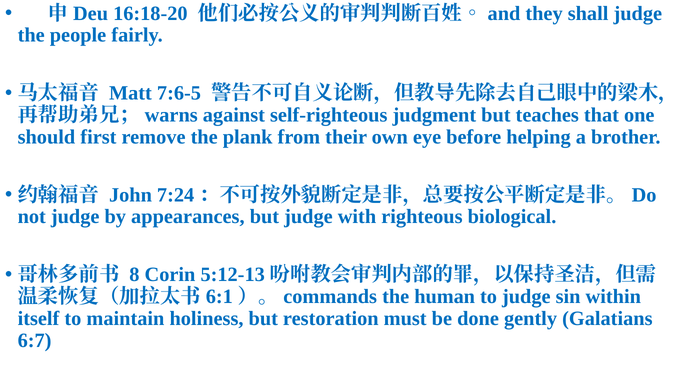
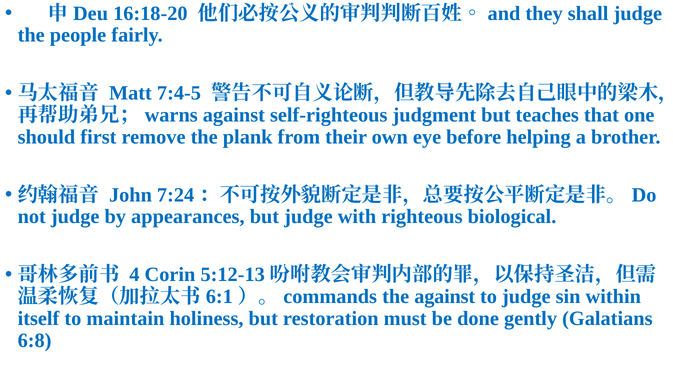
7:6-5: 7:6-5 -> 7:4-5
8: 8 -> 4
the human: human -> against
6:7: 6:7 -> 6:8
